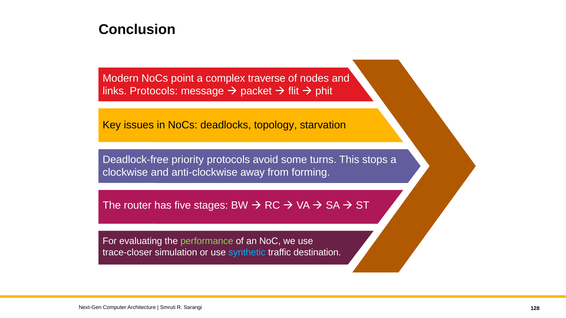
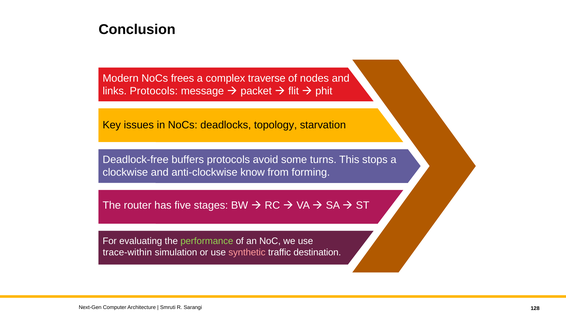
point: point -> frees
priority: priority -> buffers
away: away -> know
trace-closer: trace-closer -> trace-within
synthetic colour: light blue -> pink
